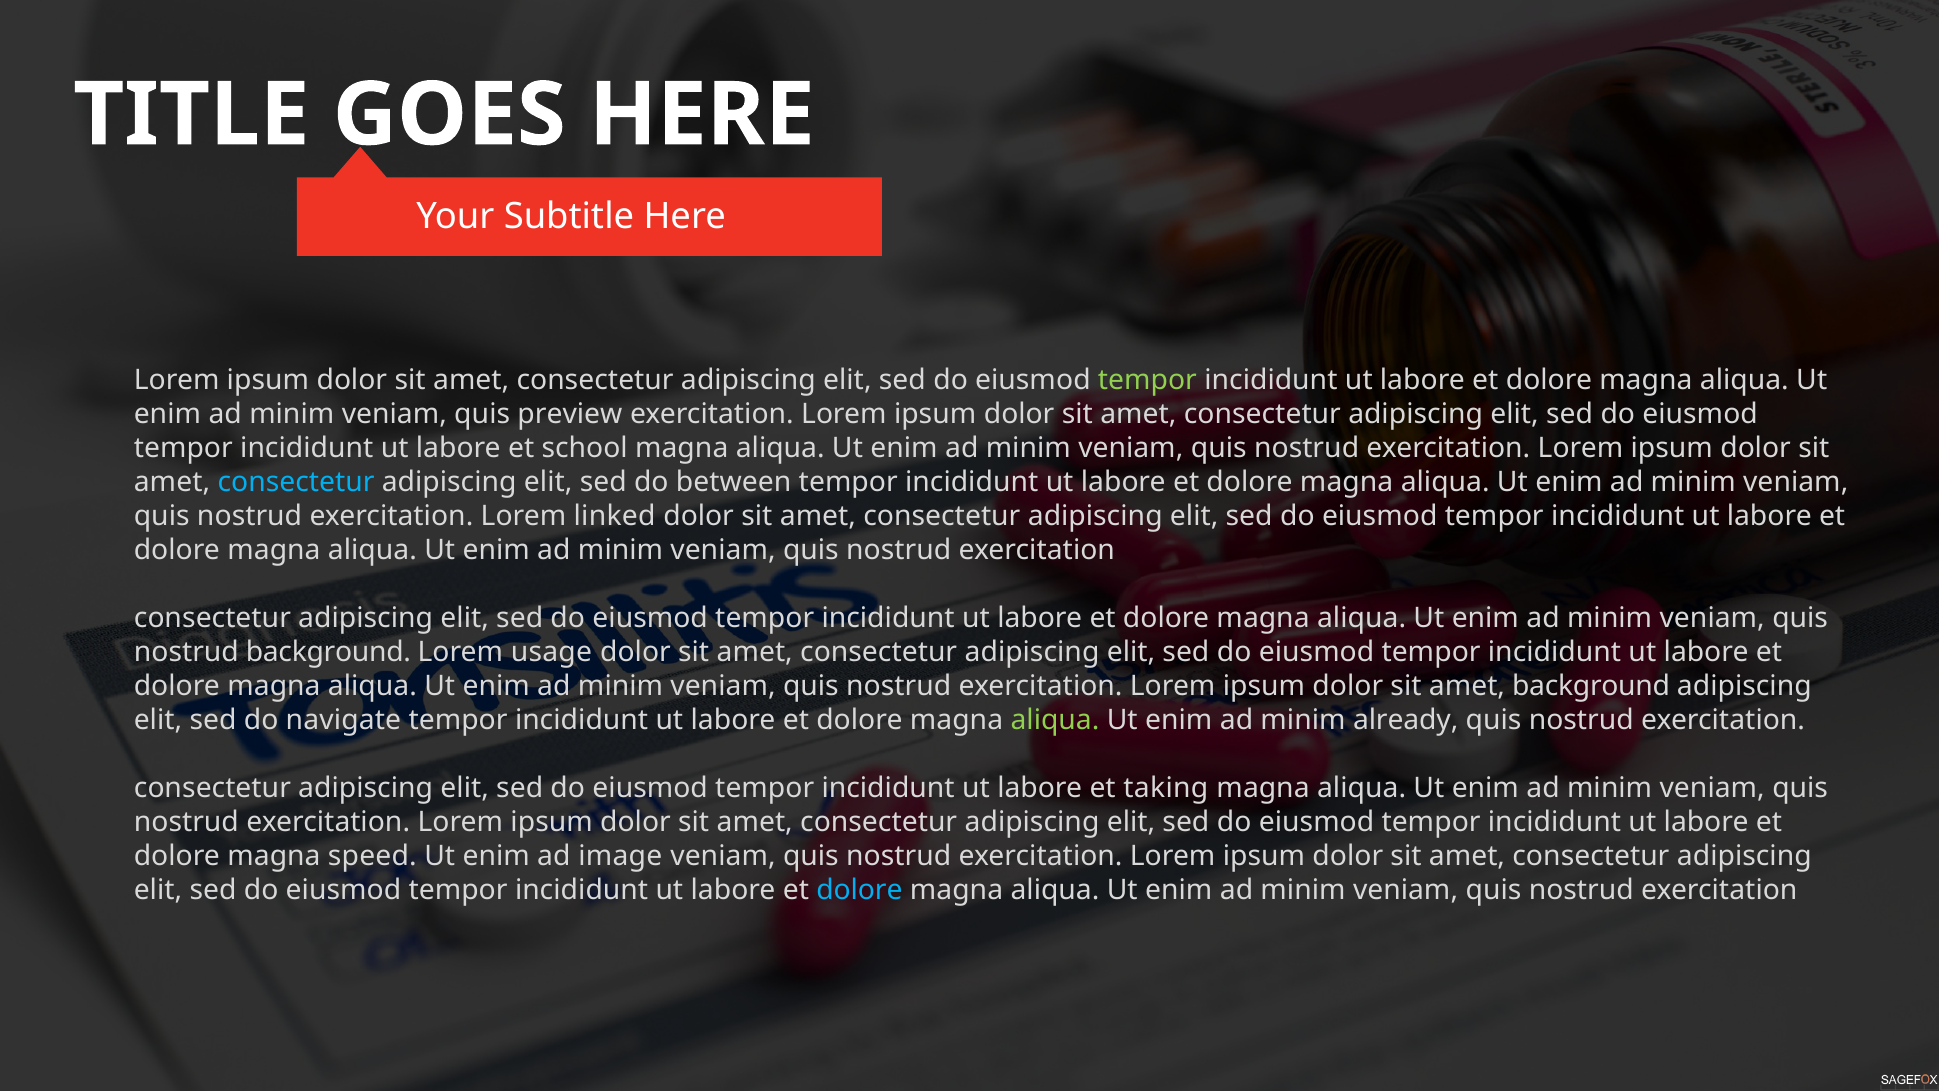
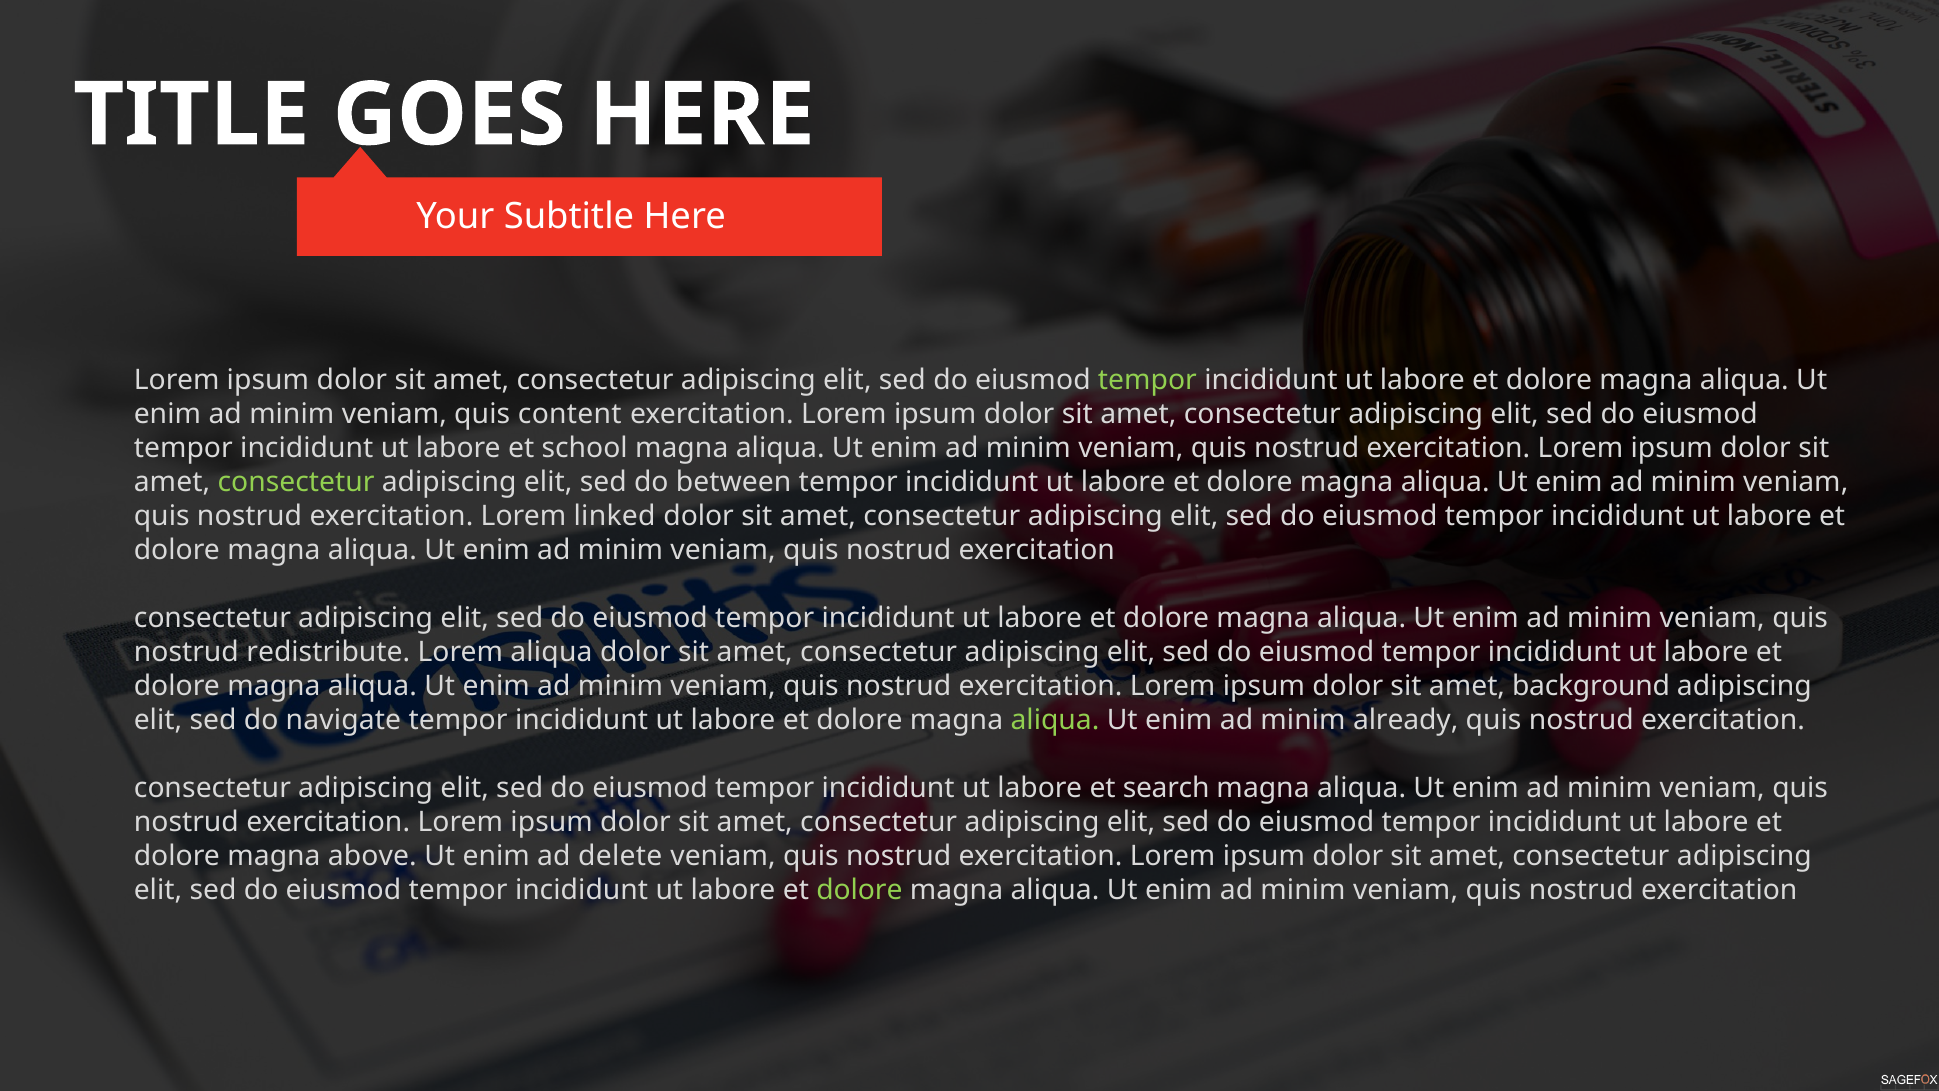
preview: preview -> content
consectetur at (296, 482) colour: light blue -> light green
nostrud background: background -> redistribute
Lorem usage: usage -> aliqua
taking: taking -> search
speed: speed -> above
image: image -> delete
dolore at (859, 890) colour: light blue -> light green
